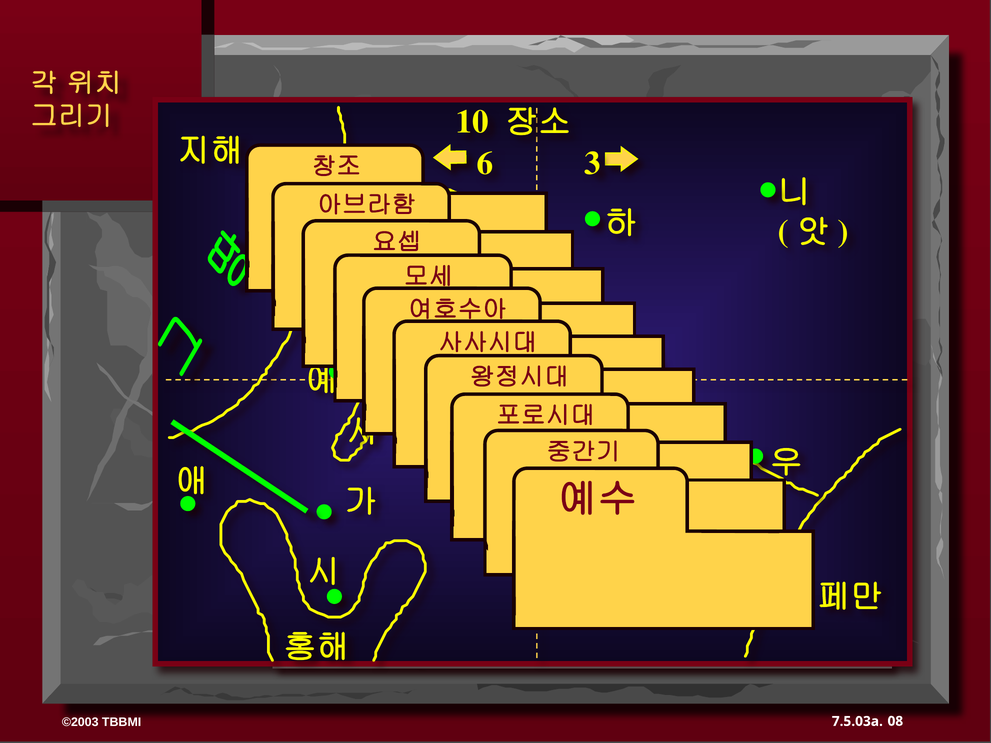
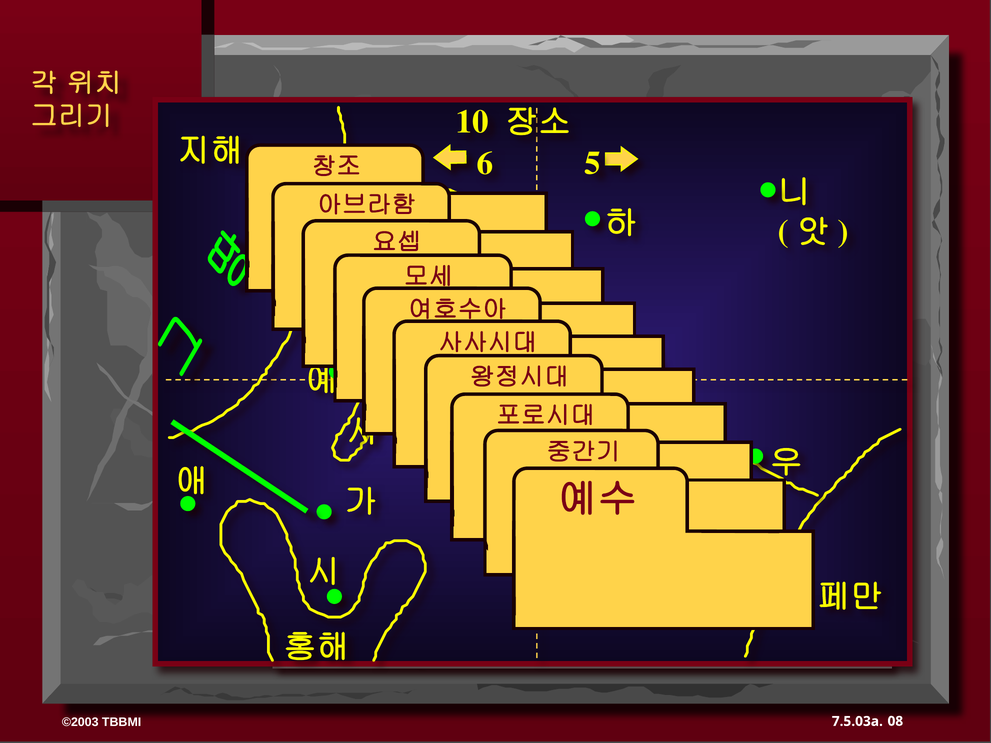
3: 3 -> 5
